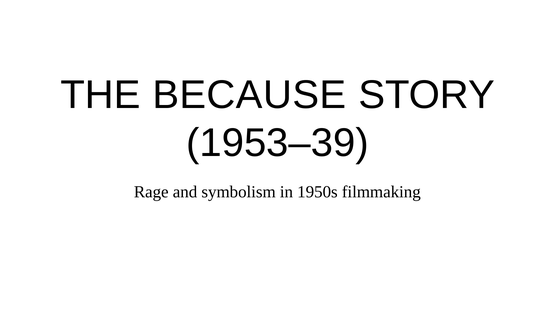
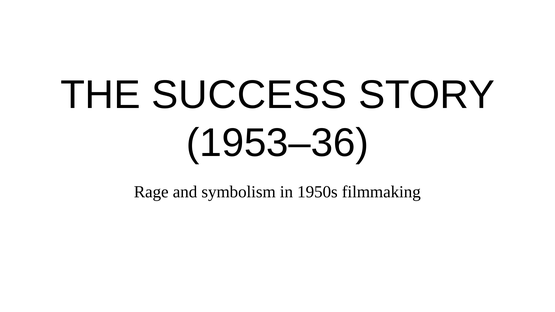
BECAUSE: BECAUSE -> SUCCESS
1953–39: 1953–39 -> 1953–36
